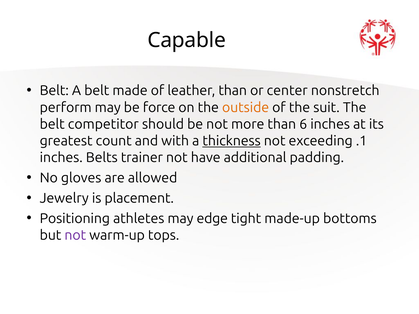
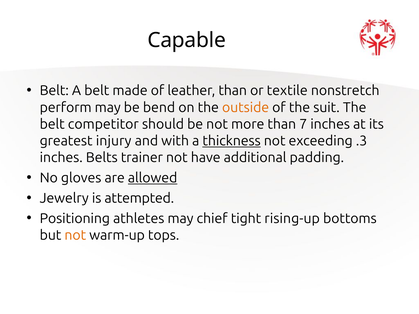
center: center -> textile
force: force -> bend
6: 6 -> 7
count: count -> injury
.1: .1 -> .3
allowed underline: none -> present
placement: placement -> attempted
edge: edge -> chief
made-up: made-up -> rising-up
not at (75, 235) colour: purple -> orange
